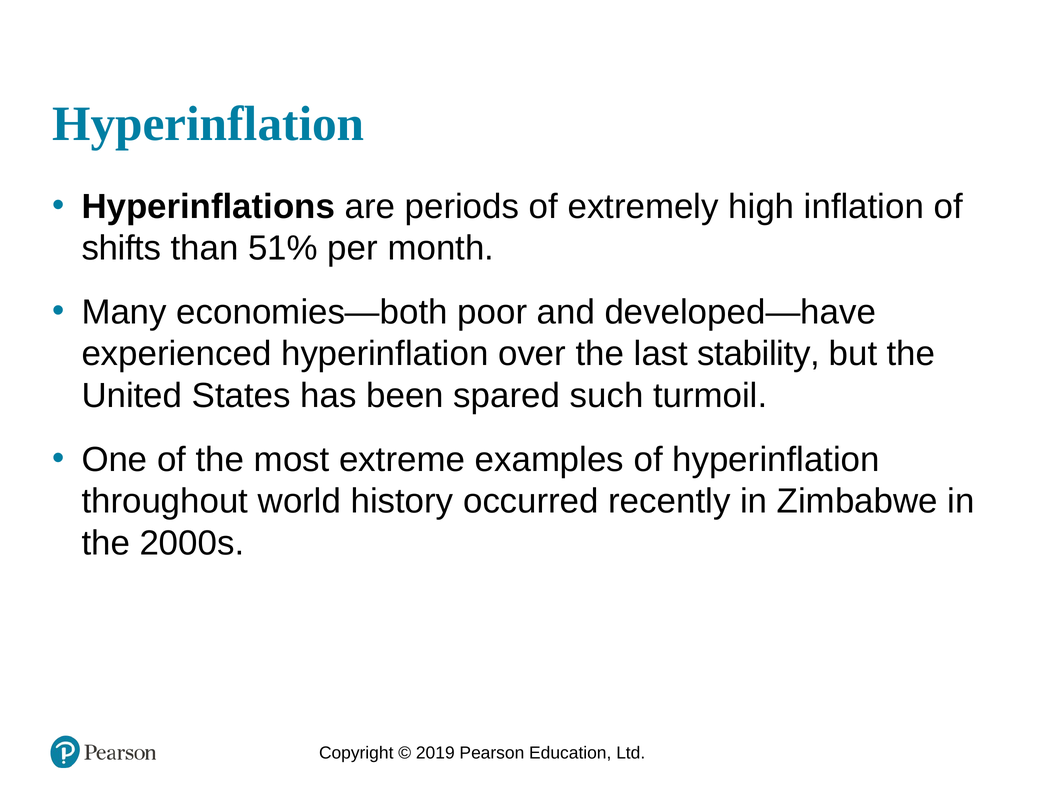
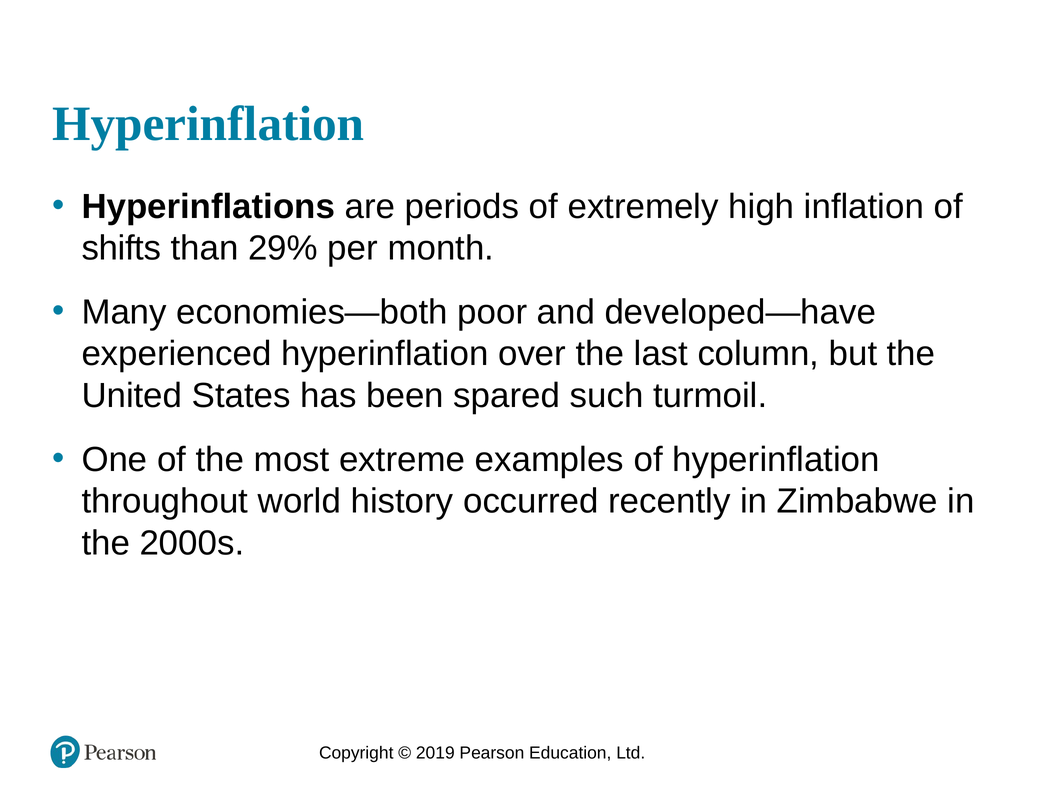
51%: 51% -> 29%
stability: stability -> column
